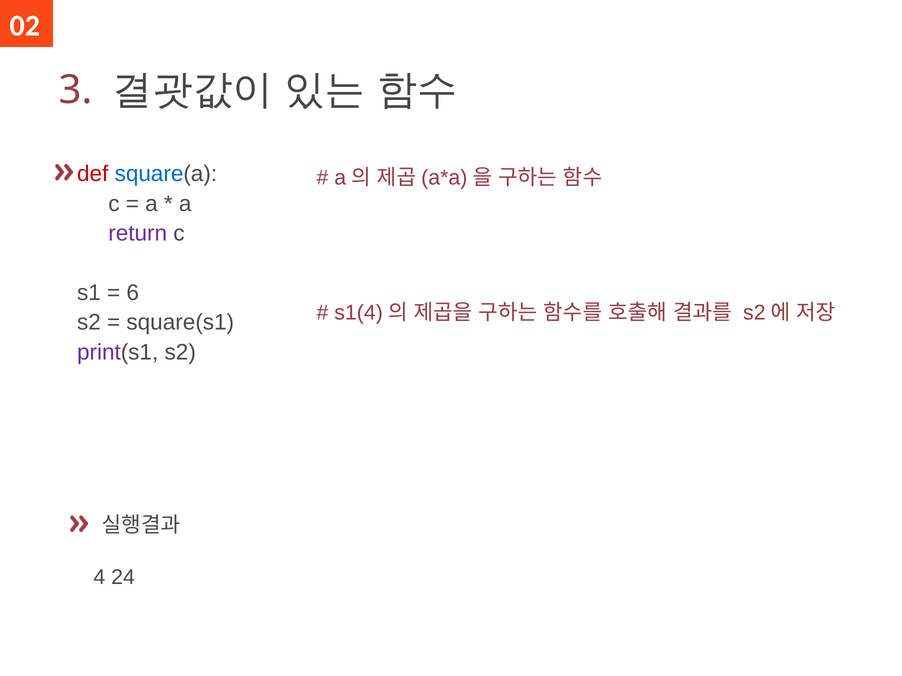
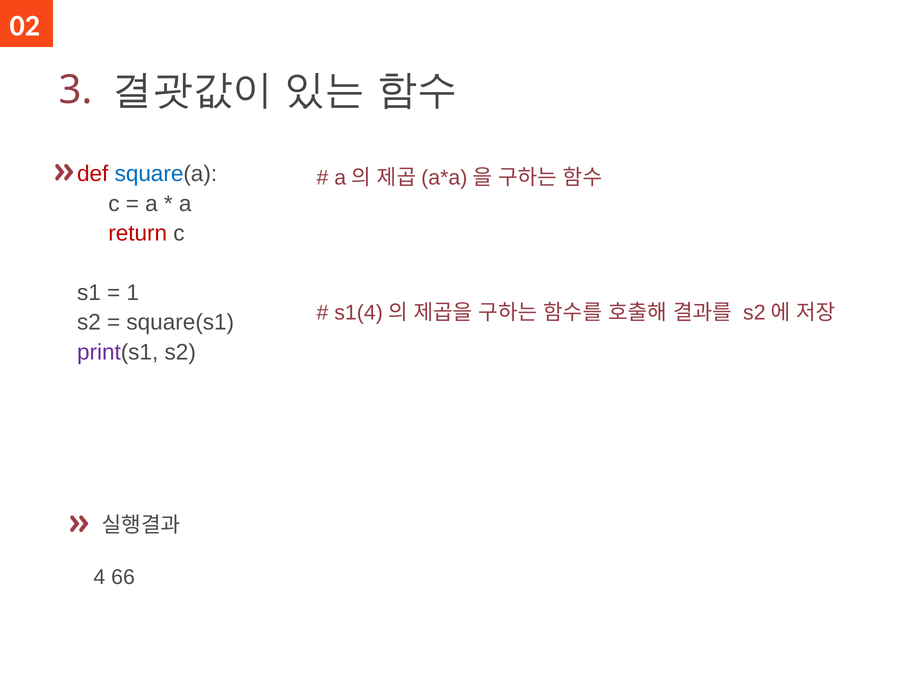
return colour: purple -> red
6: 6 -> 1
24: 24 -> 66
